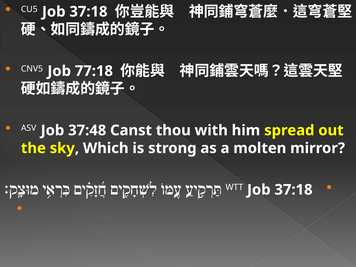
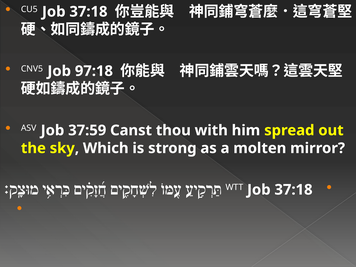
77:18: 77:18 -> 97:18
37:48: 37:48 -> 37:59
